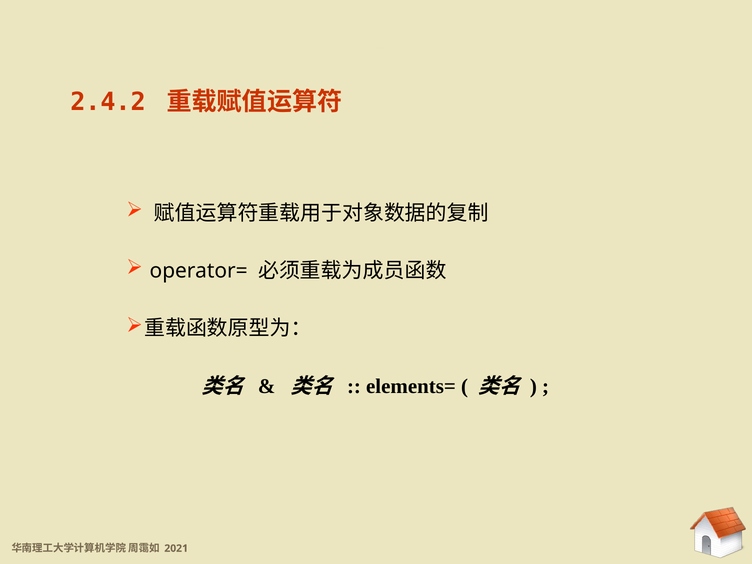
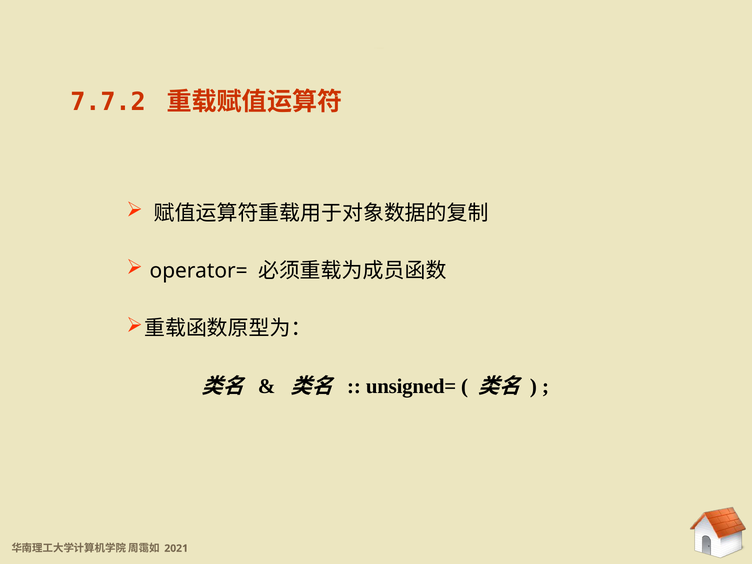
2.4.2: 2.4.2 -> 7.7.2
elements=: elements= -> unsigned=
